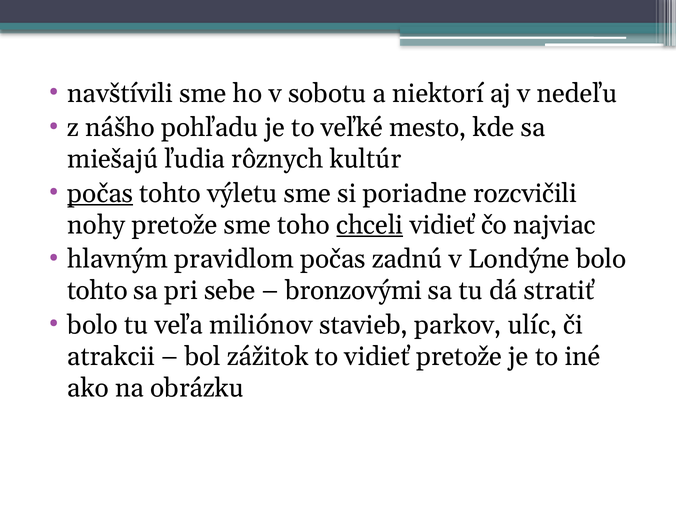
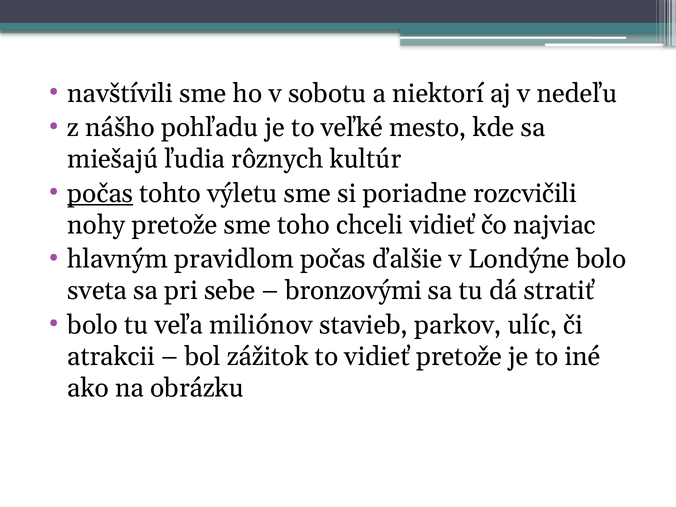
chceli underline: present -> none
zadnú: zadnú -> ďalšie
tohto at (97, 291): tohto -> sveta
